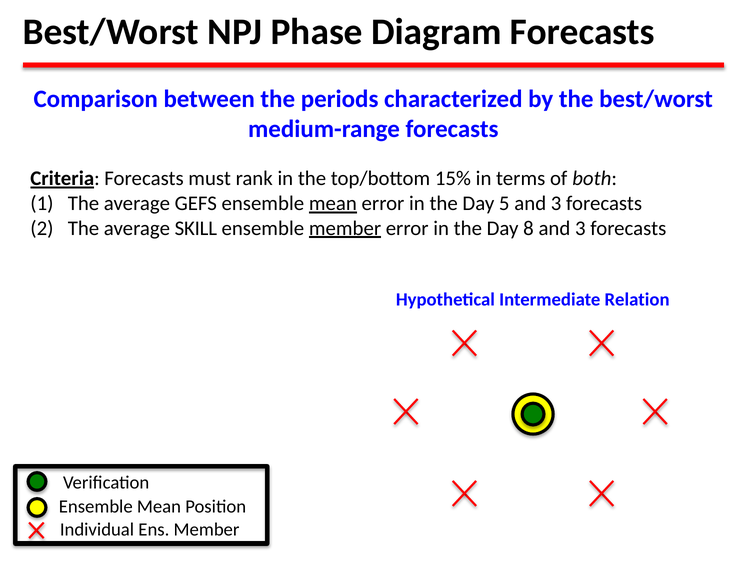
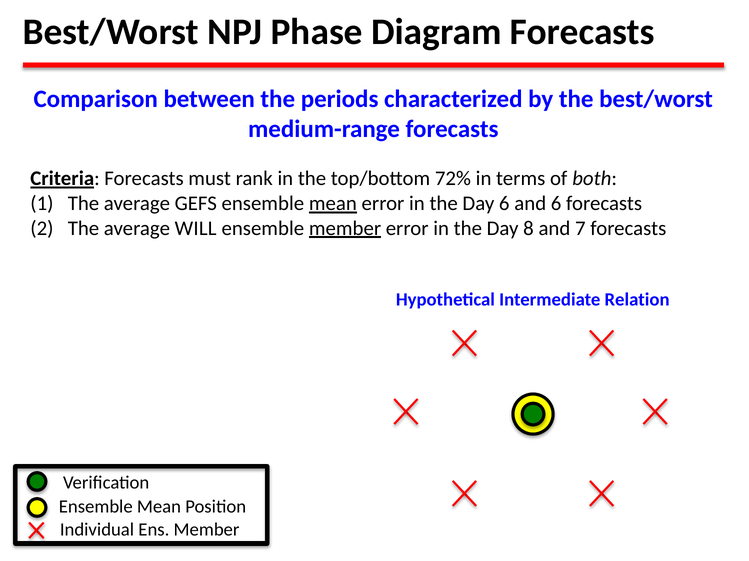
15%: 15% -> 72%
Day 5: 5 -> 6
3 at (556, 204): 3 -> 6
SKILL: SKILL -> WILL
8 and 3: 3 -> 7
